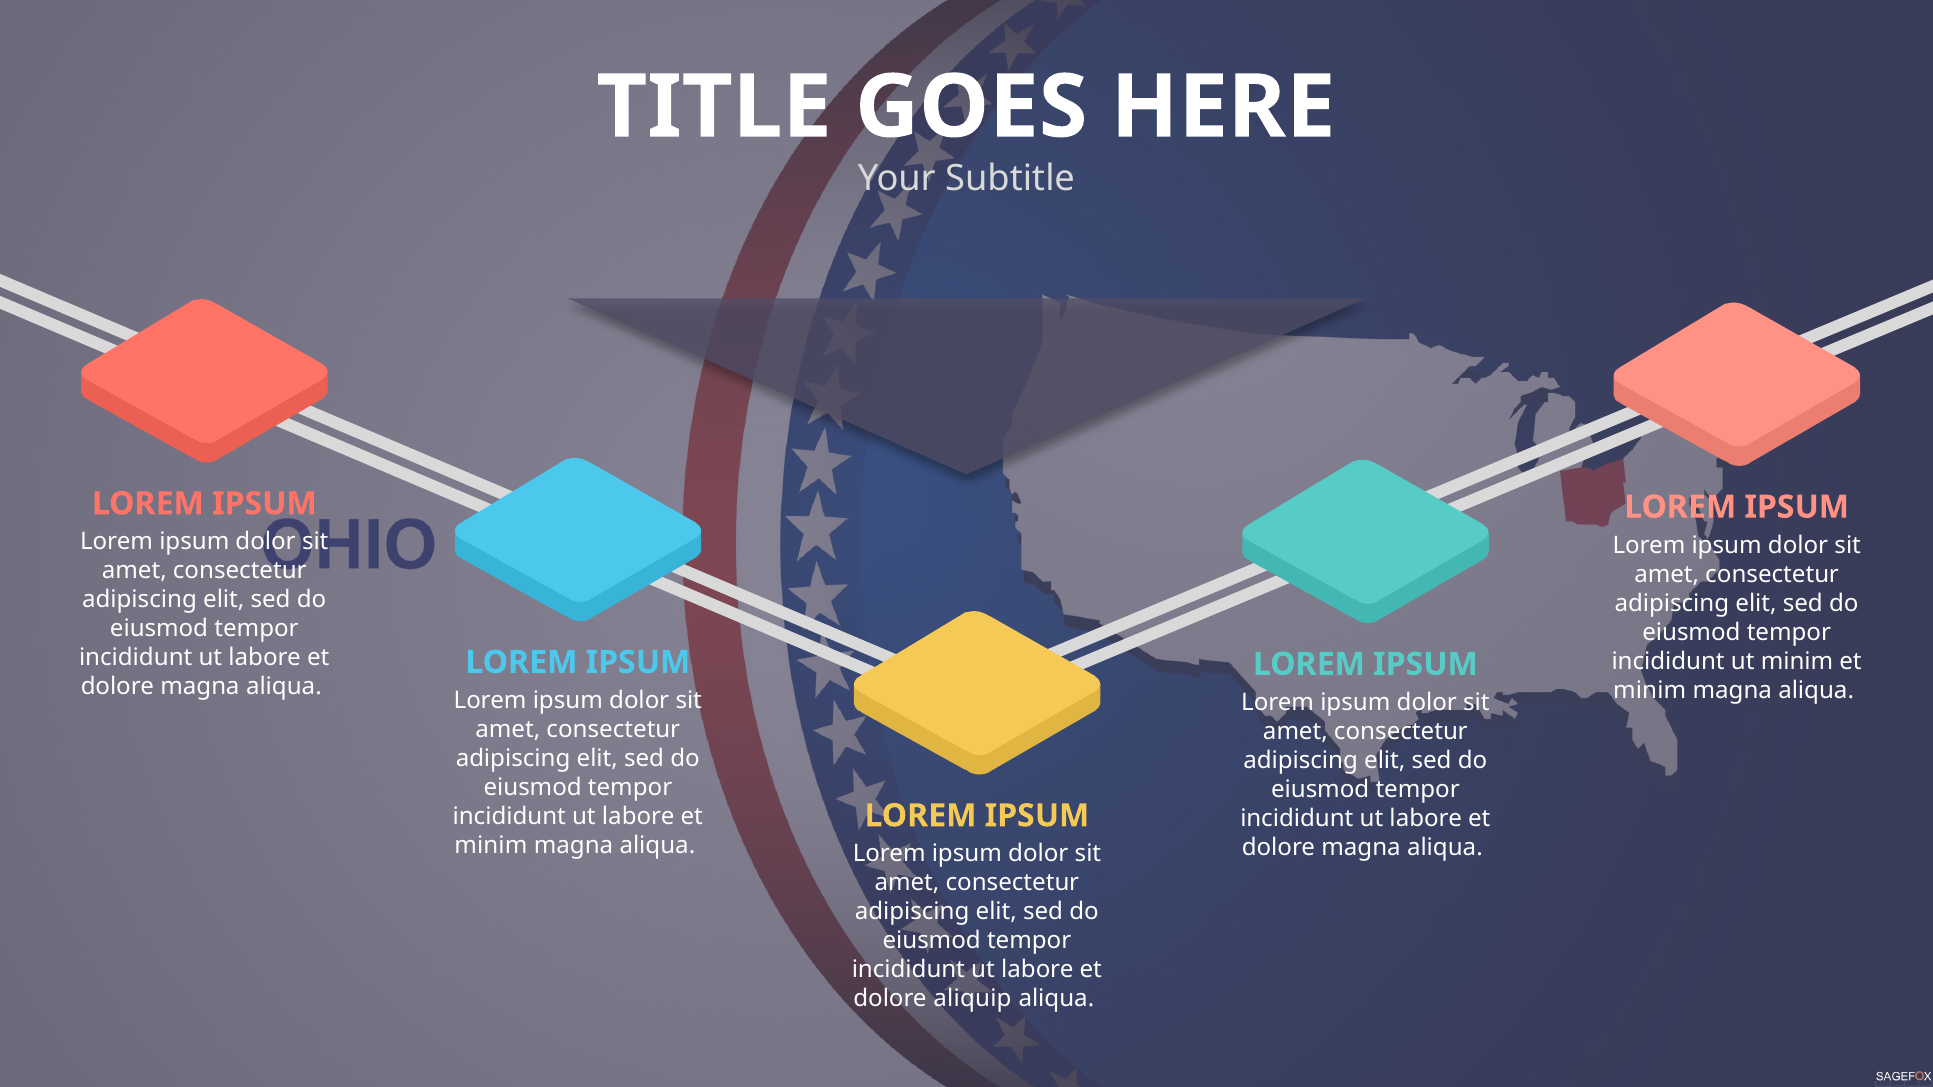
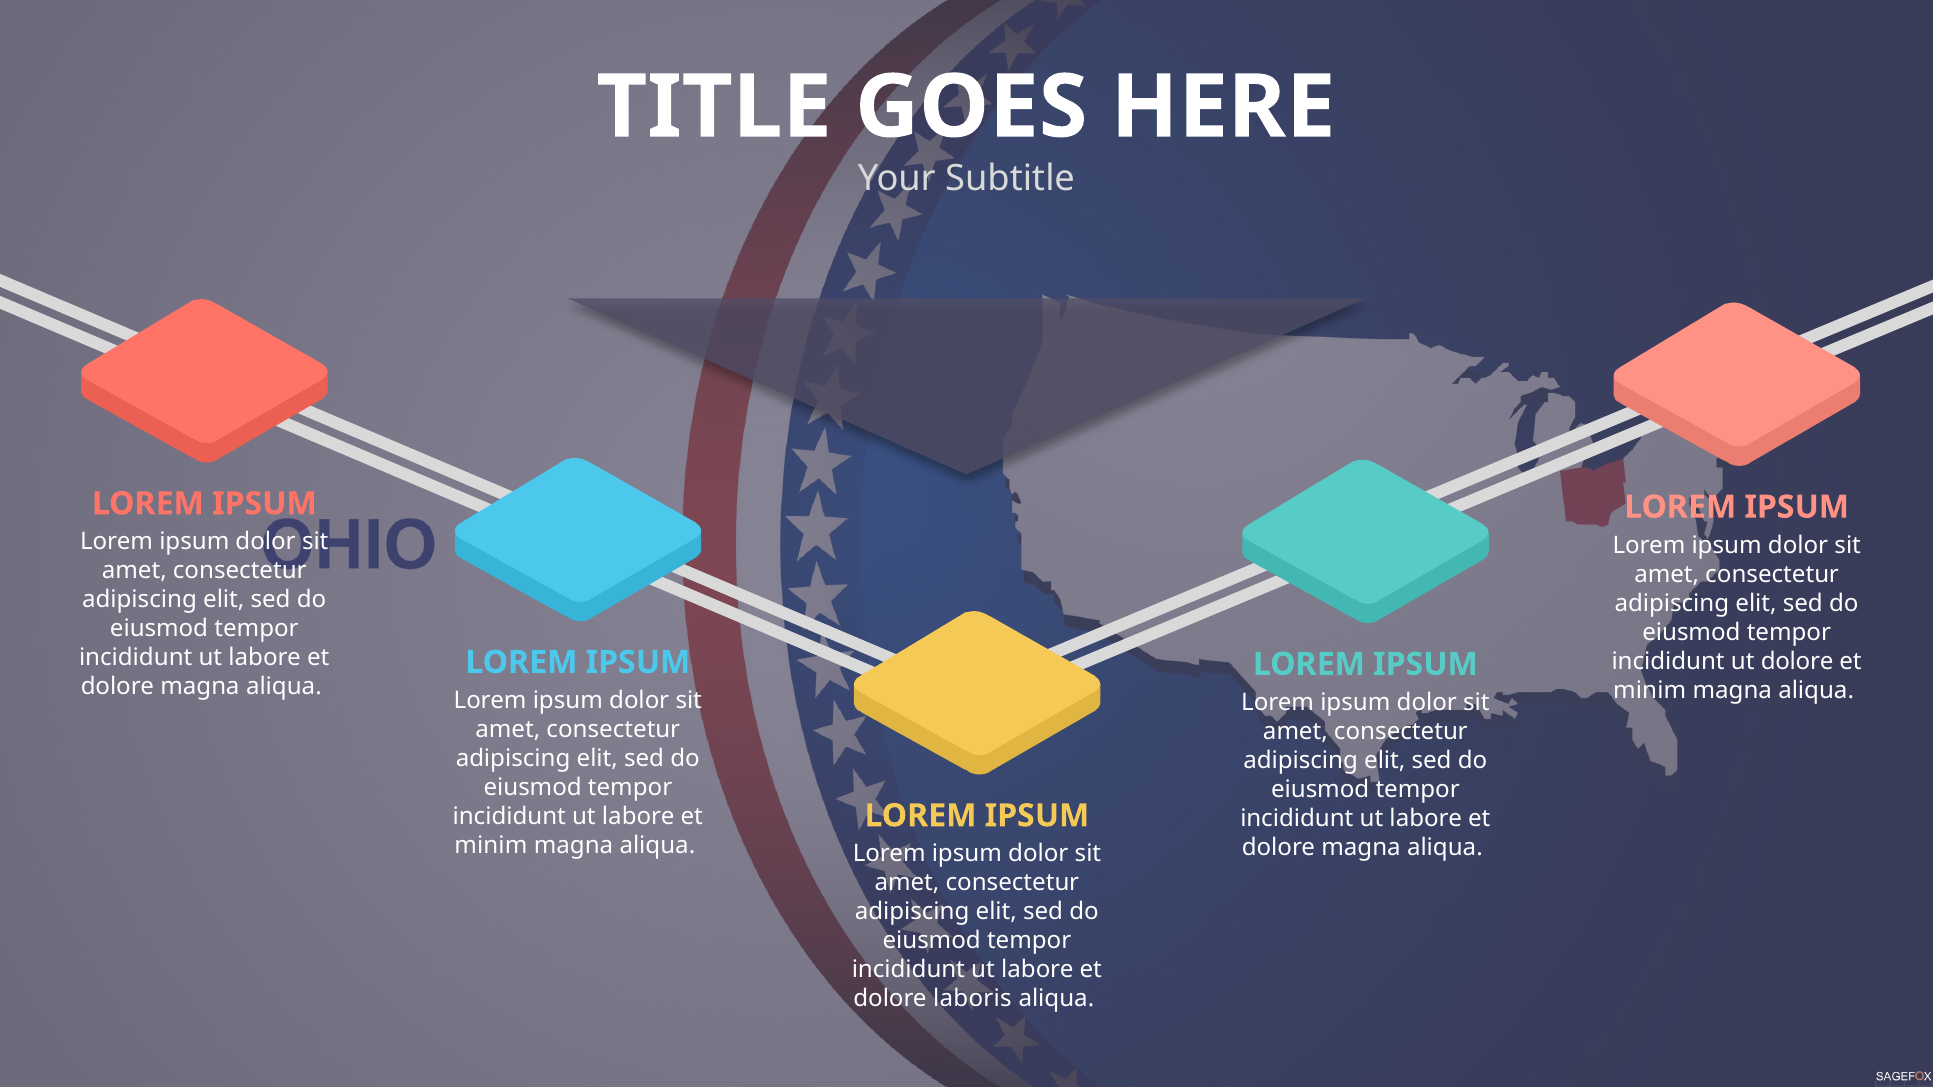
ut minim: minim -> dolore
aliquip: aliquip -> laboris
